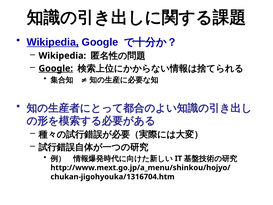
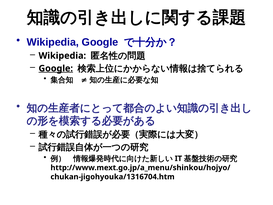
Wikipedia at (53, 42) underline: present -> none
